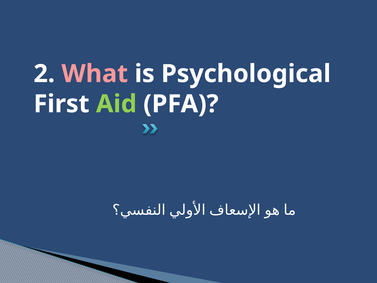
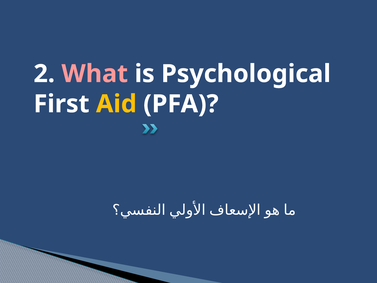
Aid colour: light green -> yellow
